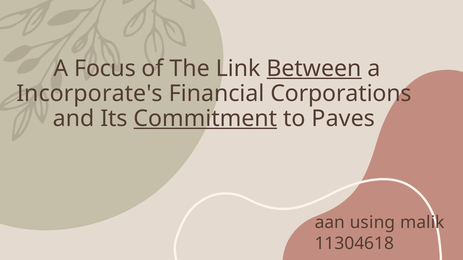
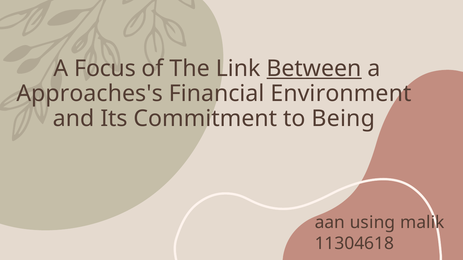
Incorporate's: Incorporate's -> Approaches's
Corporations: Corporations -> Environment
Commitment underline: present -> none
Paves: Paves -> Being
